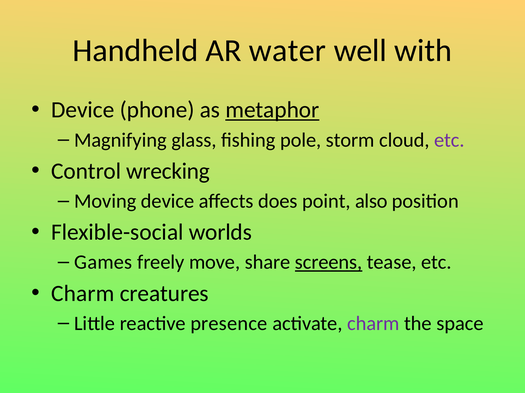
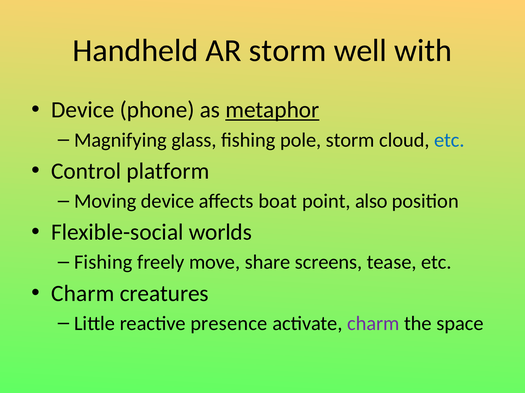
AR water: water -> storm
etc at (449, 140) colour: purple -> blue
wrecking: wrecking -> platform
does: does -> boat
Games at (103, 263): Games -> Fishing
screens underline: present -> none
